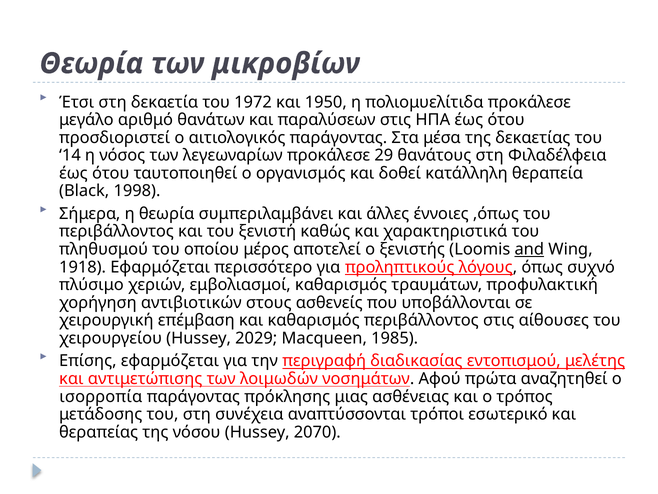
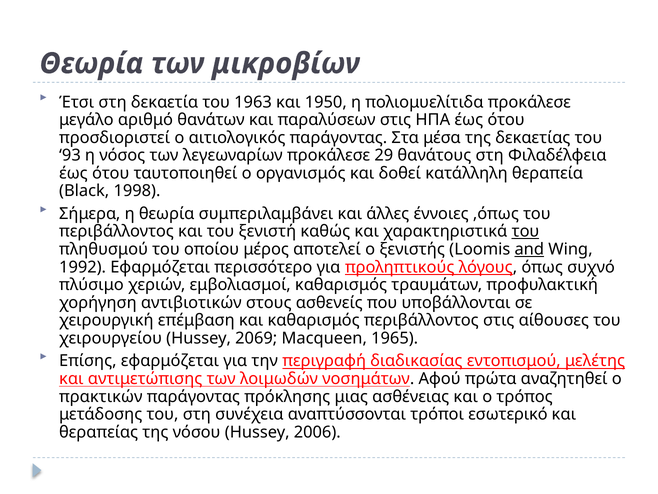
1972: 1972 -> 1963
14: 14 -> 93
του at (525, 231) underline: none -> present
1918: 1918 -> 1992
2029: 2029 -> 2069
1985: 1985 -> 1965
ισορροπία: ισορροπία -> πρακτικών
2070: 2070 -> 2006
